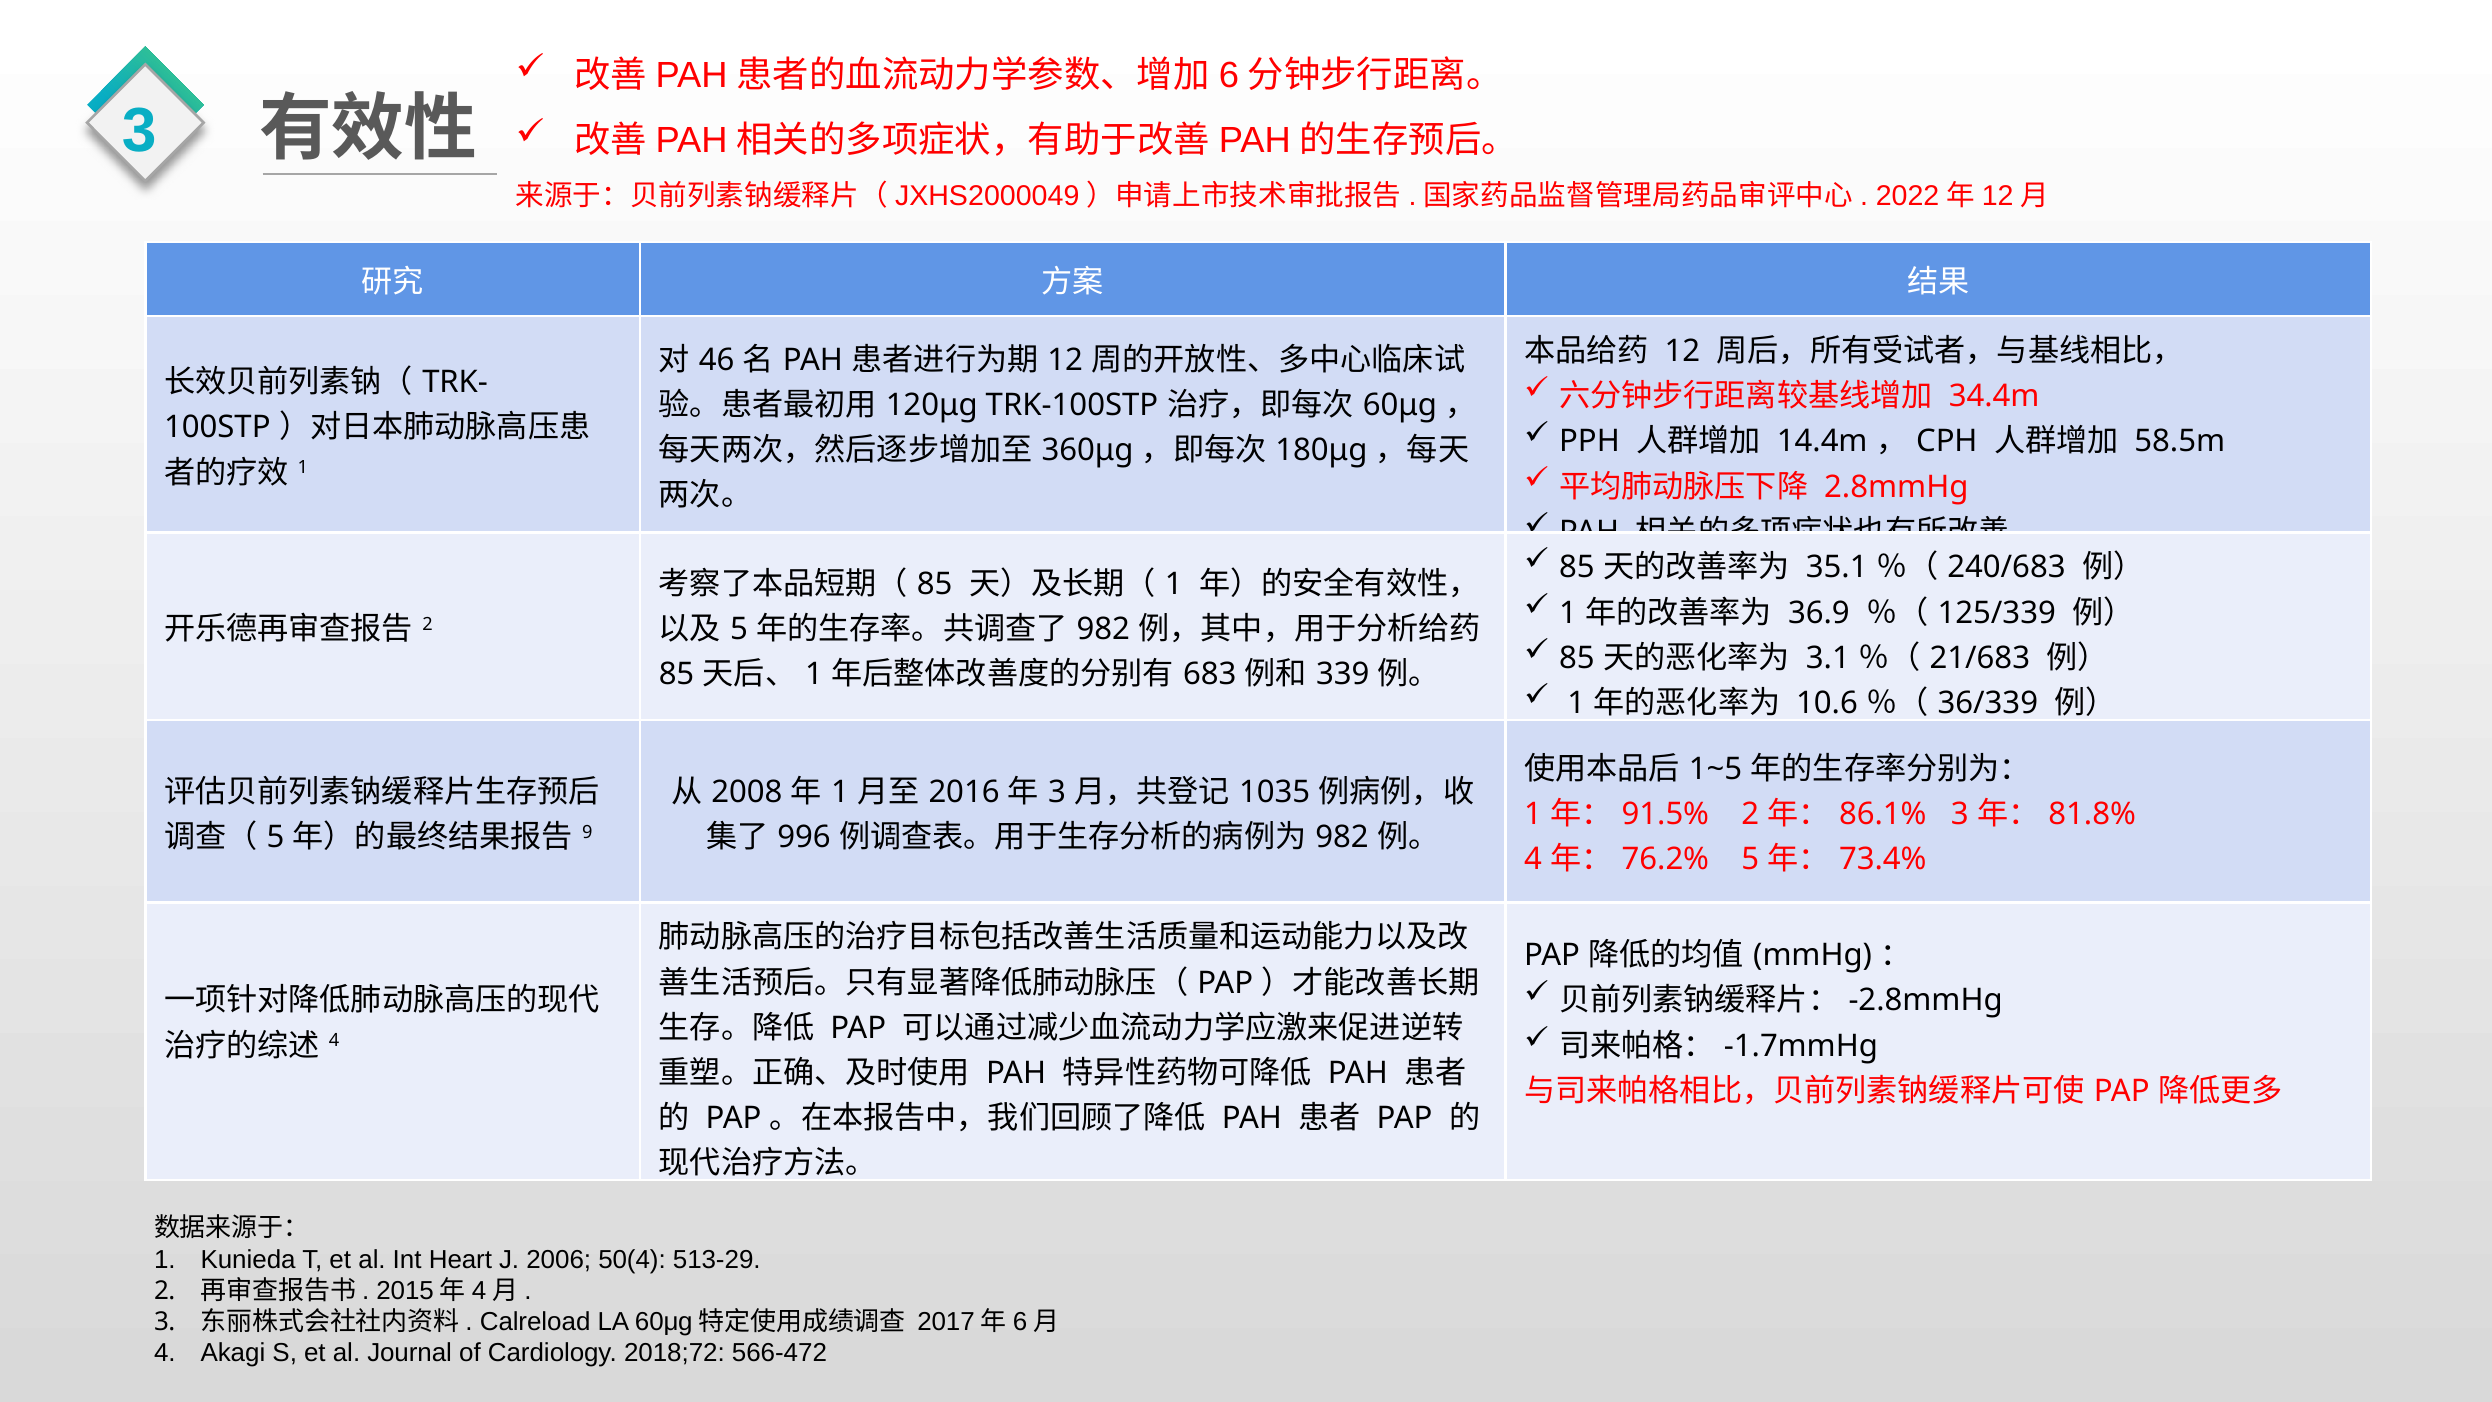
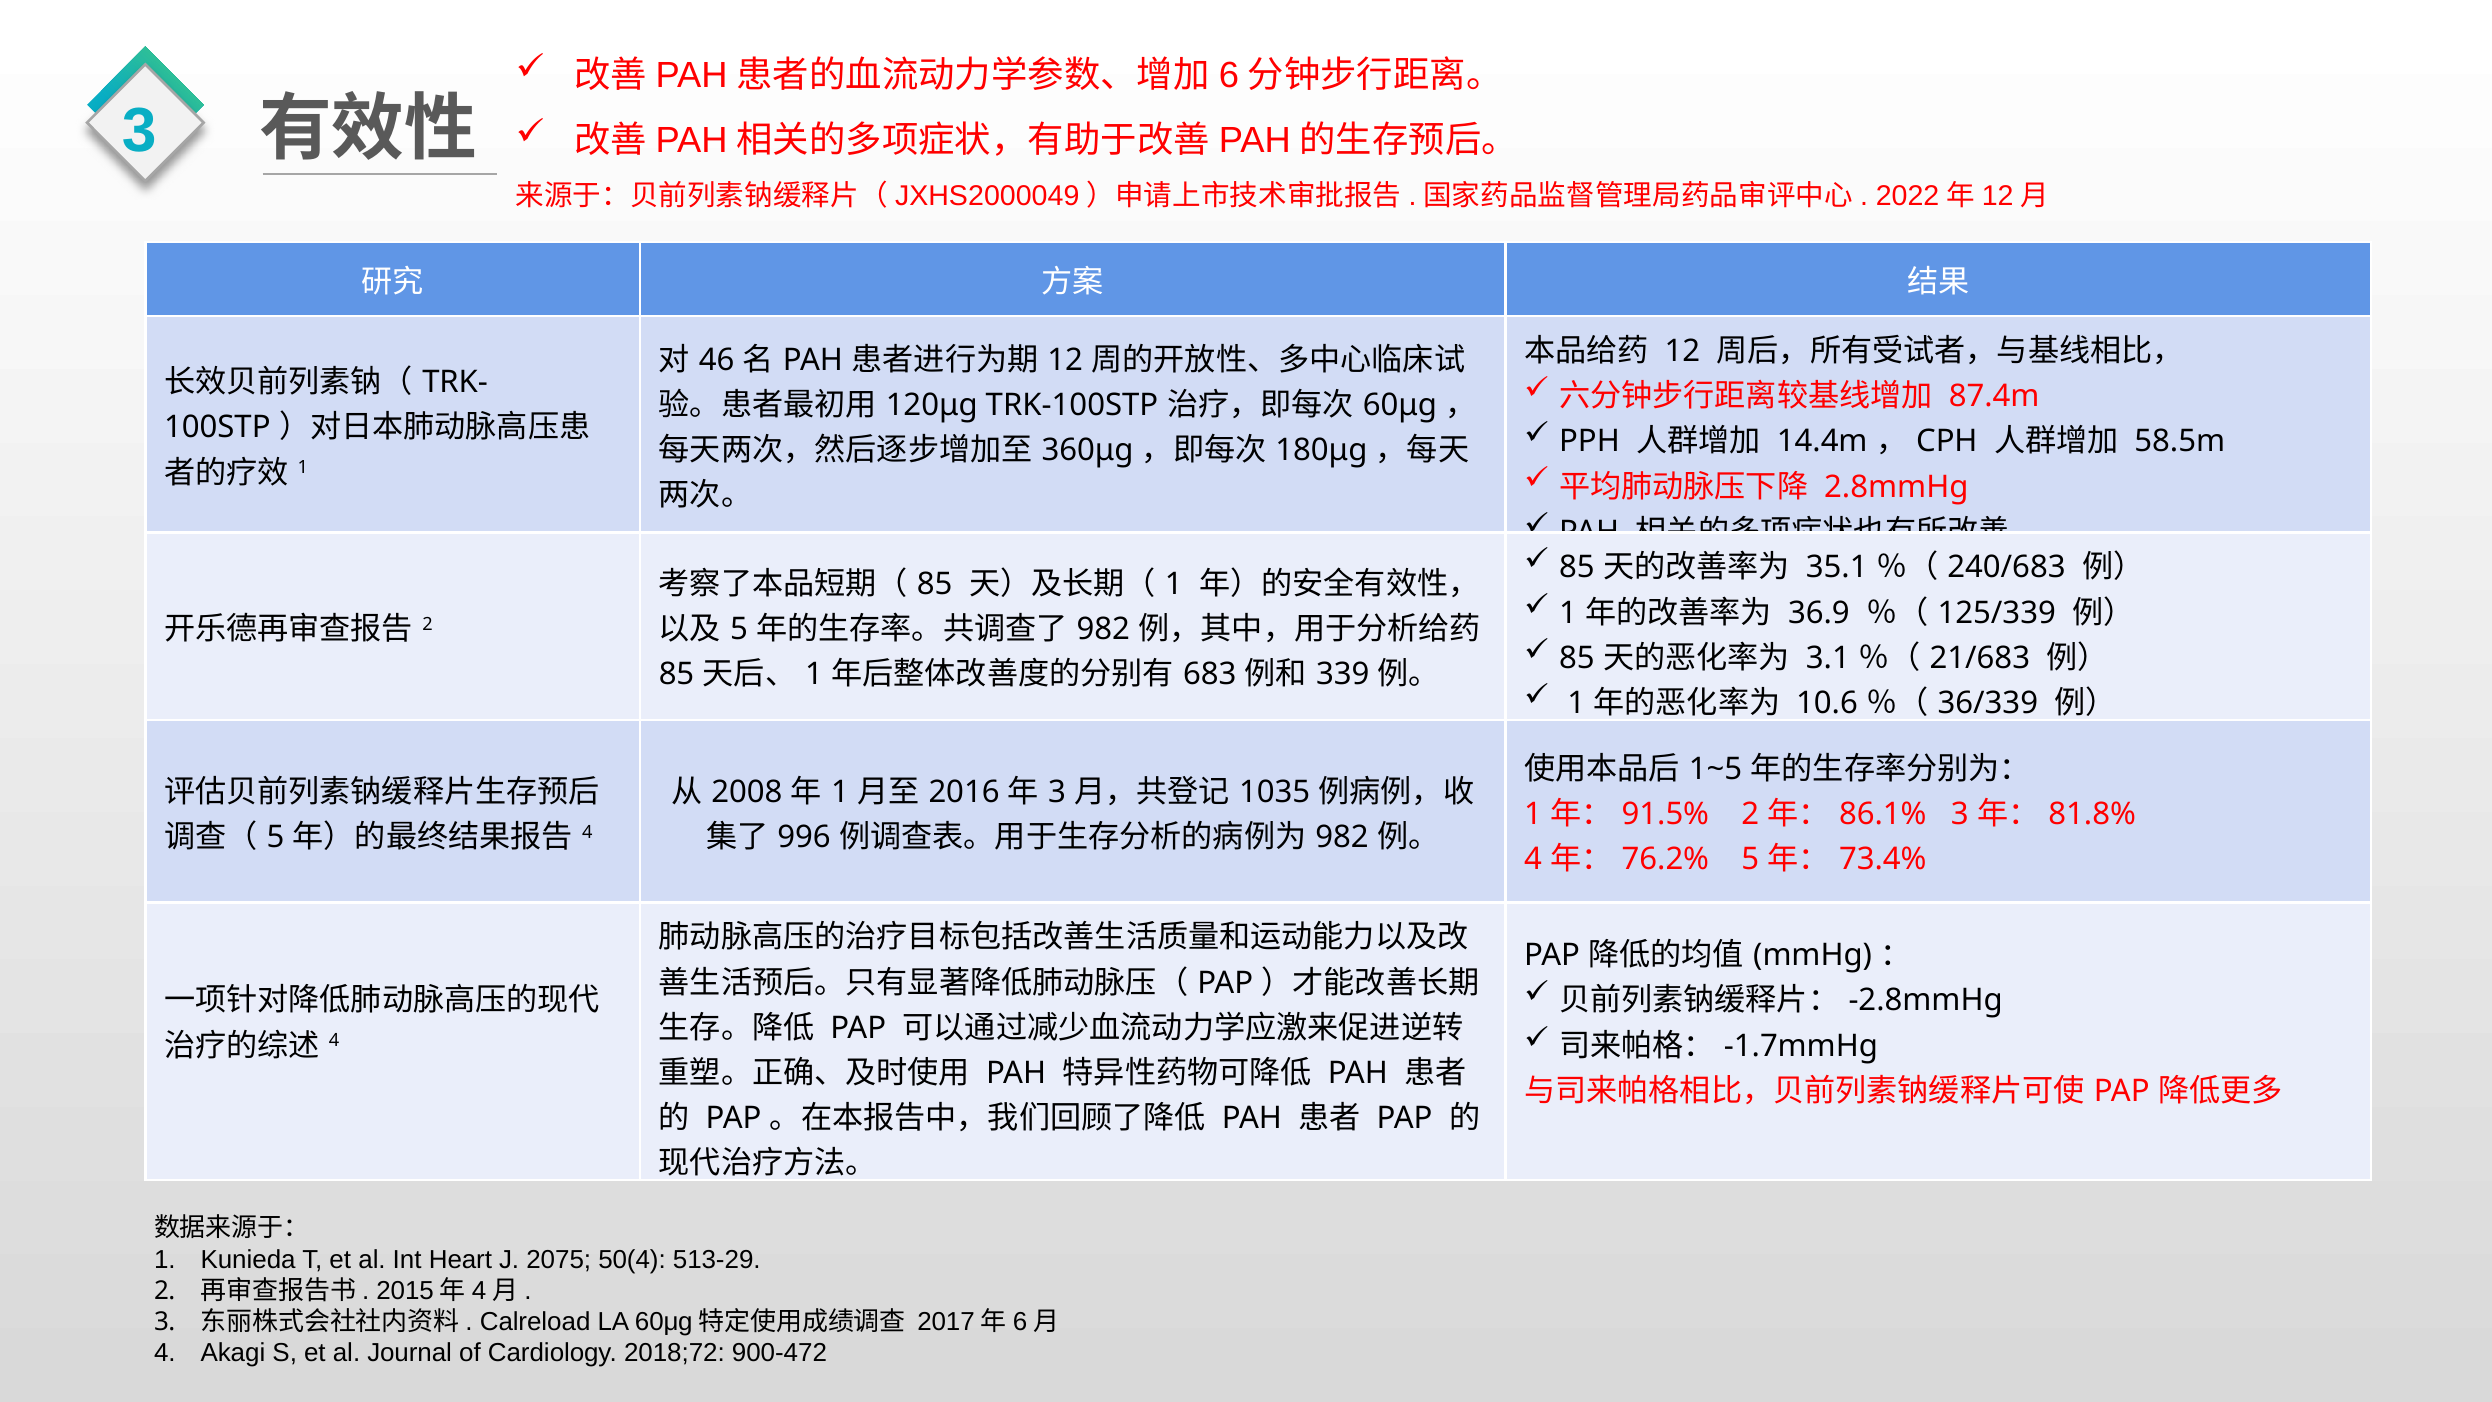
34.4m: 34.4m -> 87.4m
9 at (587, 832): 9 -> 4
2006: 2006 -> 2075
566-472: 566-472 -> 900-472
